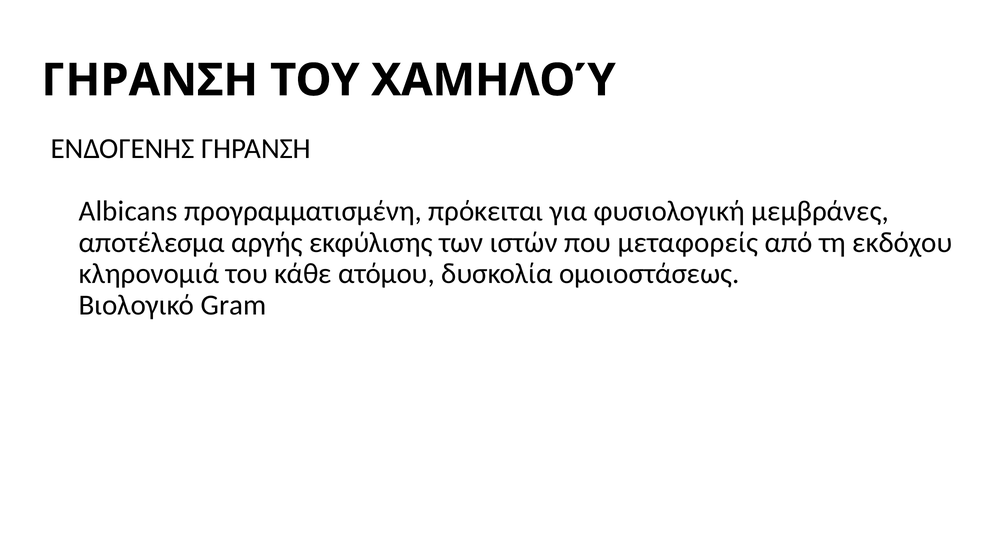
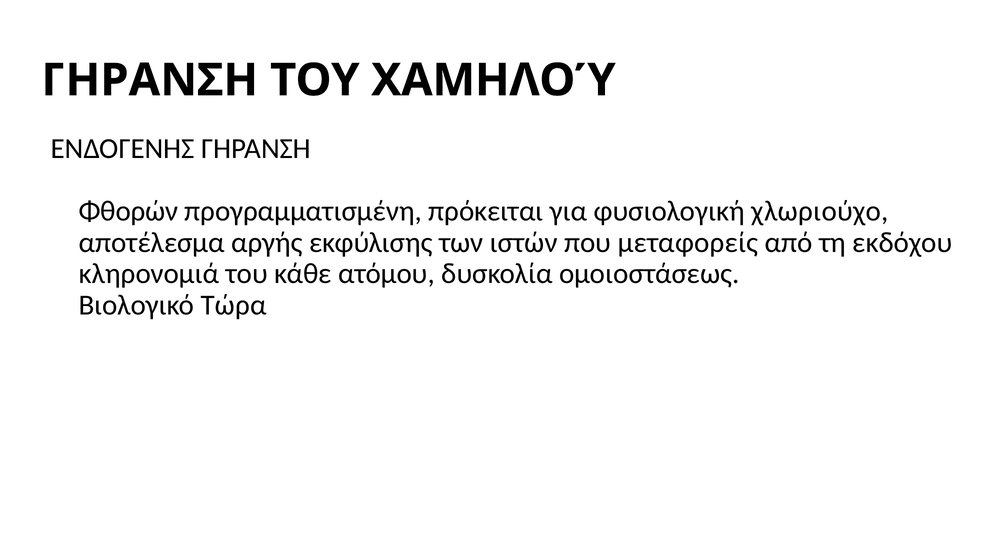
Albicans: Albicans -> Φθορών
μεμβράνες: μεμβράνες -> χλωριούχο
Gram: Gram -> Τώρα
